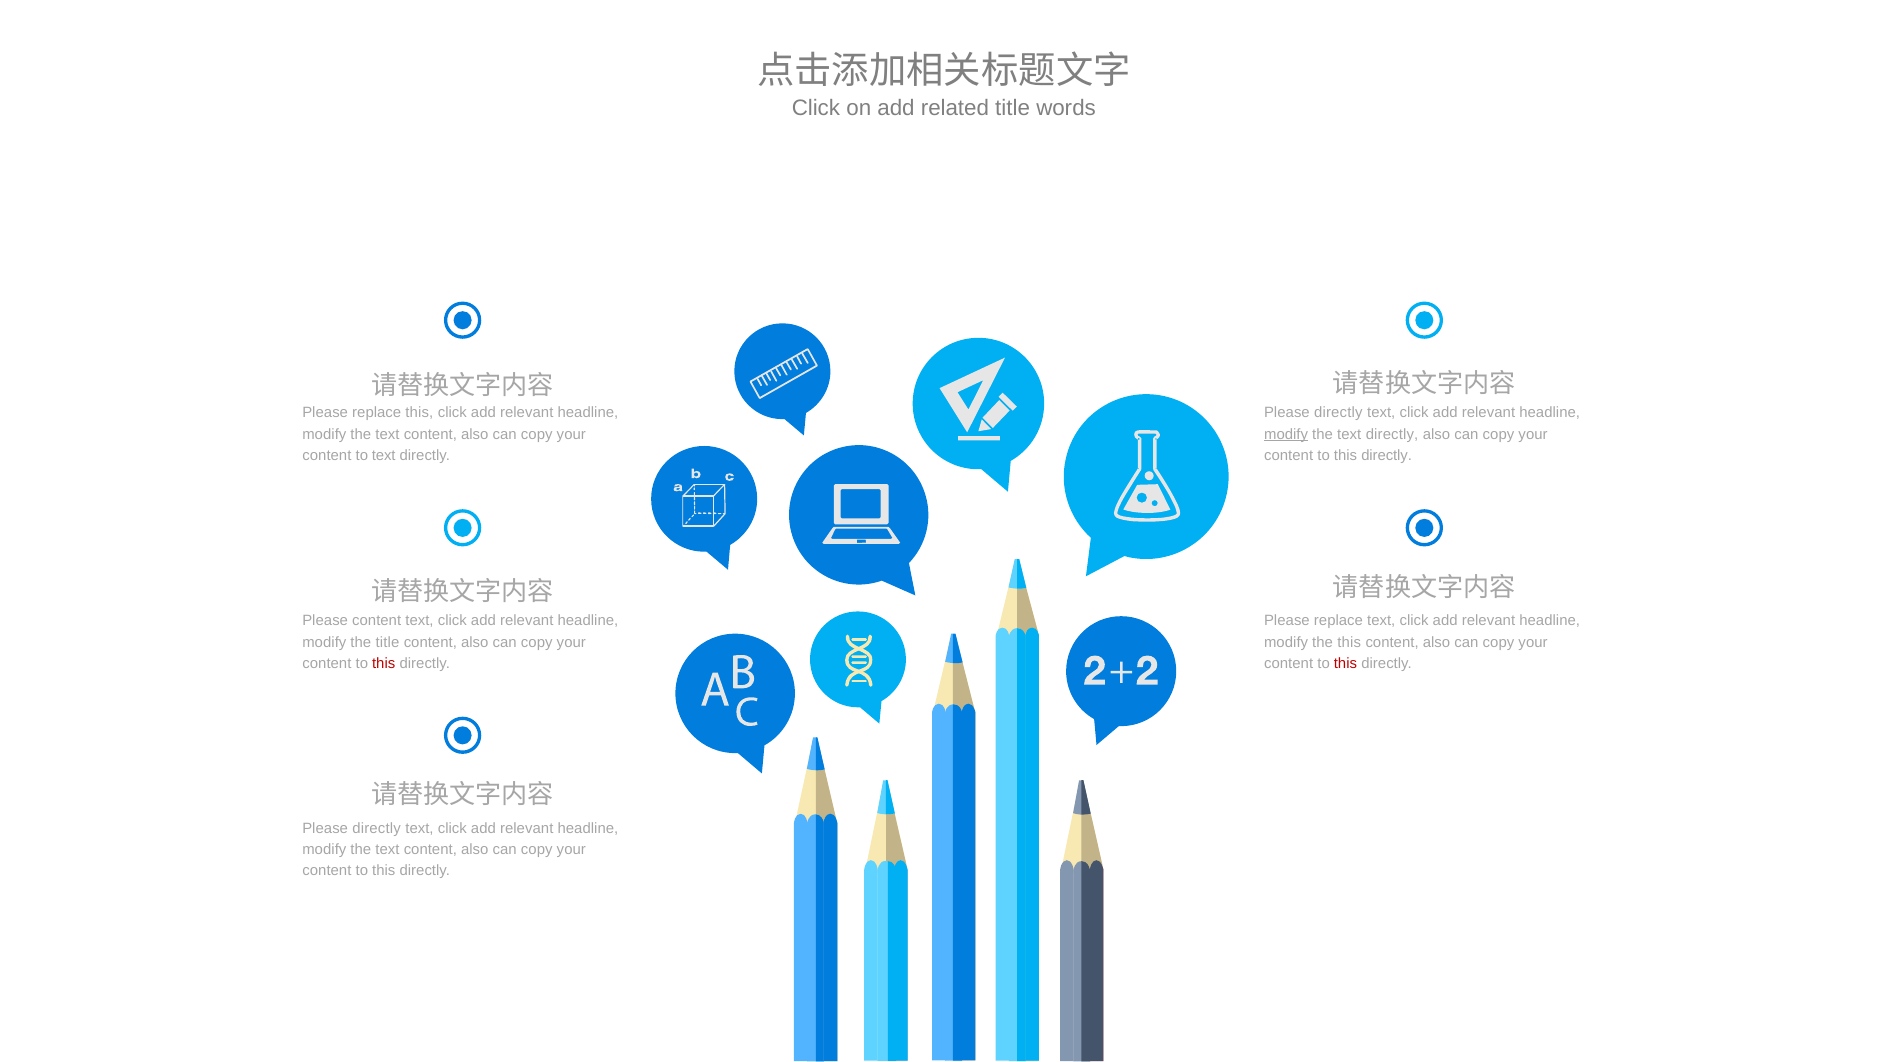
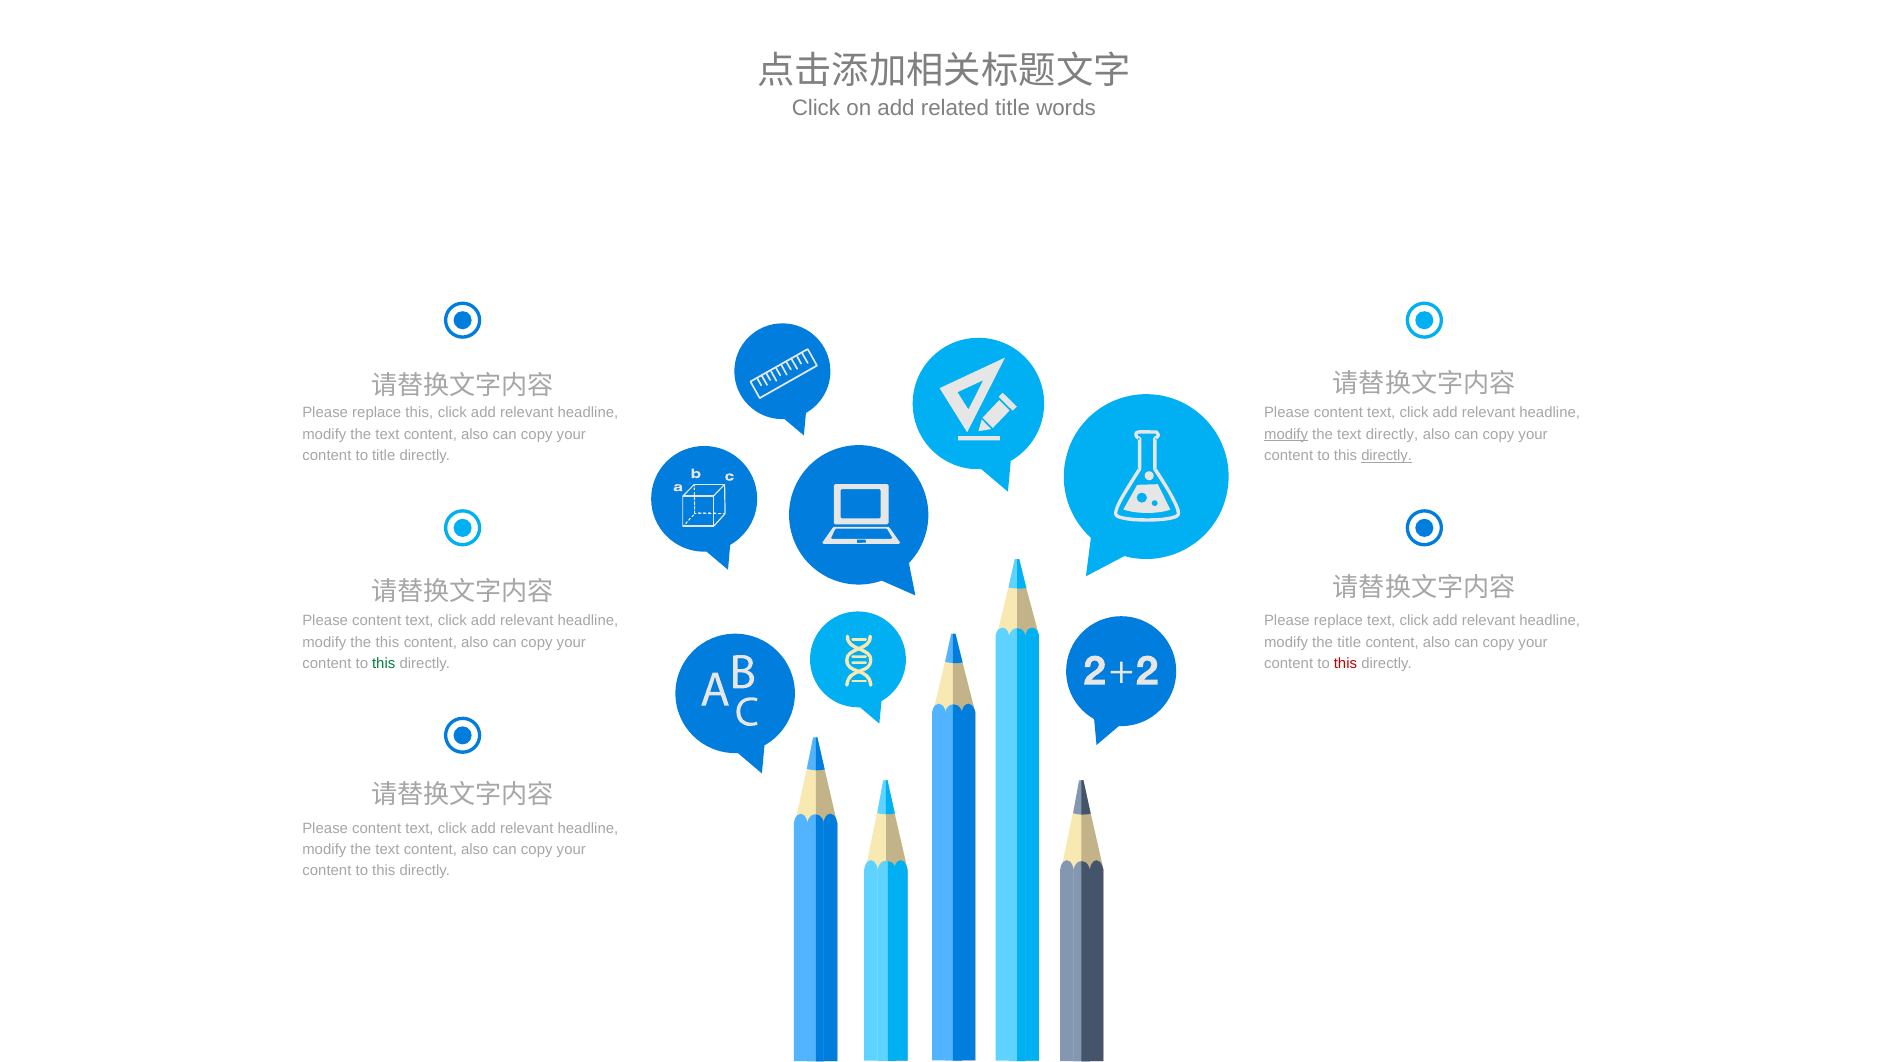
directly at (1338, 413): directly -> content
to text: text -> title
directly at (1387, 456) underline: none -> present
the title: title -> this
the this: this -> title
this at (384, 663) colour: red -> green
directly at (377, 828): directly -> content
